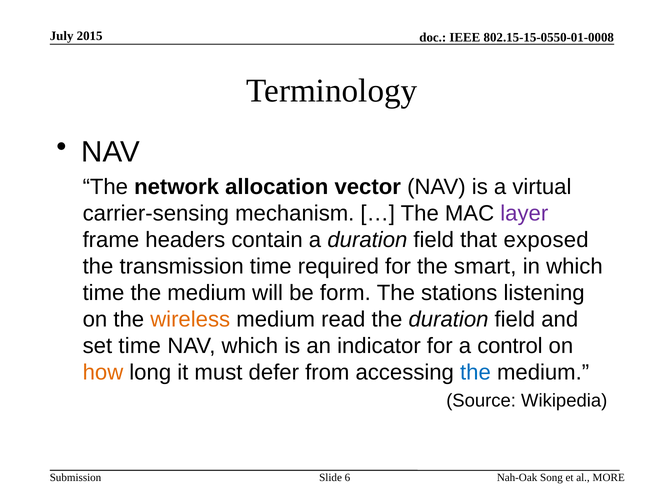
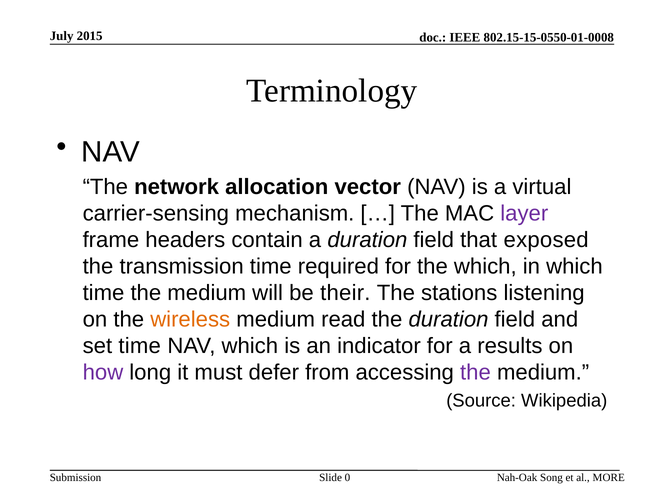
the smart: smart -> which
form: form -> their
control: control -> results
how colour: orange -> purple
the at (475, 373) colour: blue -> purple
6: 6 -> 0
